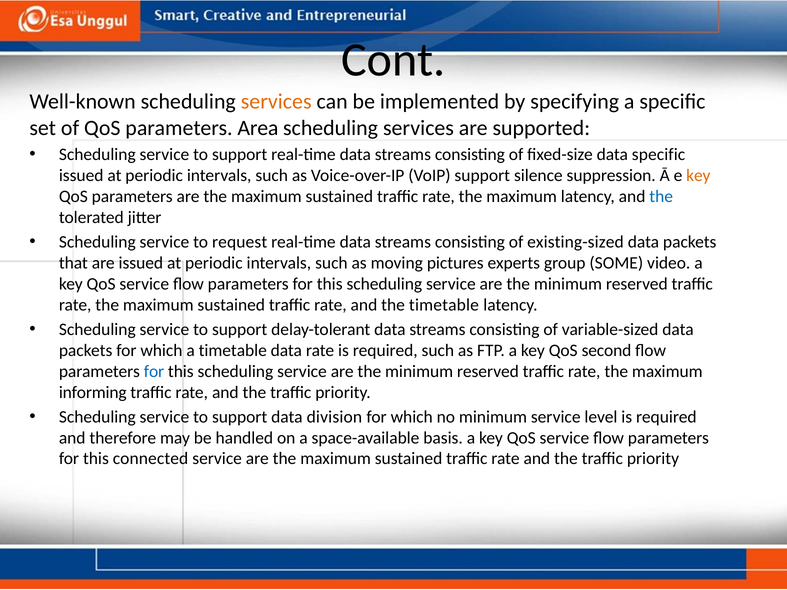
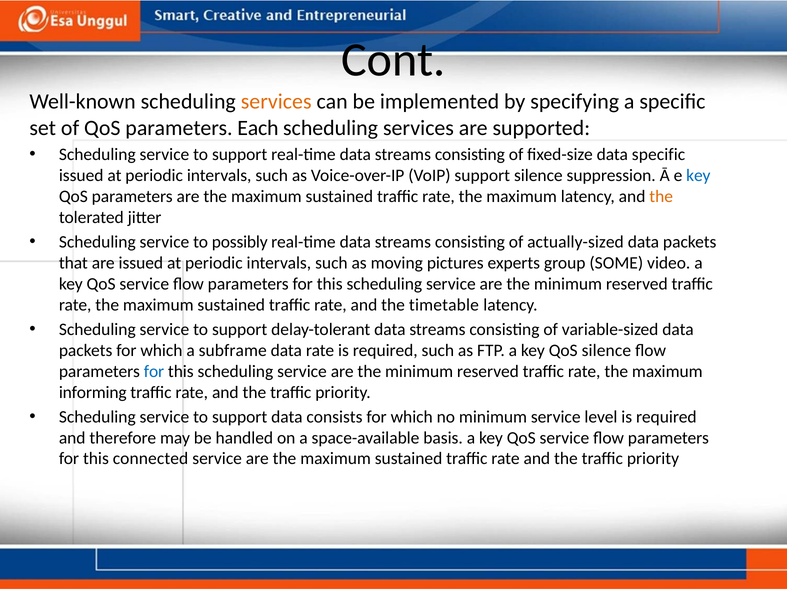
Area: Area -> Each
key at (698, 176) colour: orange -> blue
the at (661, 197) colour: blue -> orange
request: request -> possibly
existing-sized: existing-sized -> actually-sized
a timetable: timetable -> subframe
QoS second: second -> silence
division: division -> consists
